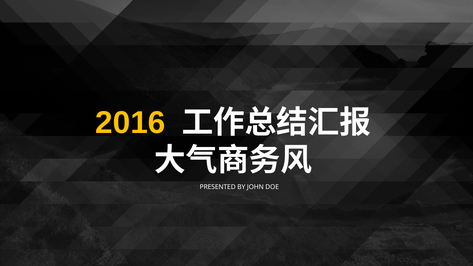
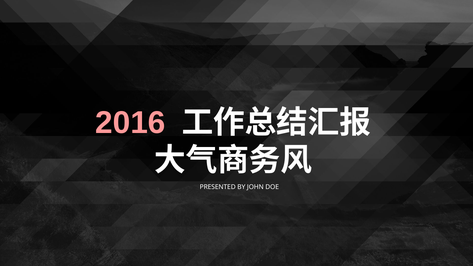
2016 colour: yellow -> pink
